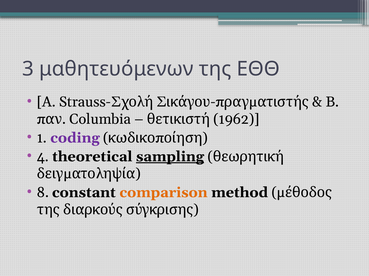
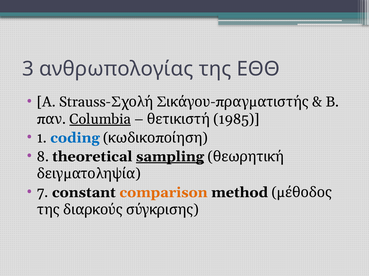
μαθητευόμενων: μαθητευόμενων -> ανθρωπολογίας
Columbia underline: none -> present
1962: 1962 -> 1985
coding colour: purple -> blue
4: 4 -> 8
8: 8 -> 7
